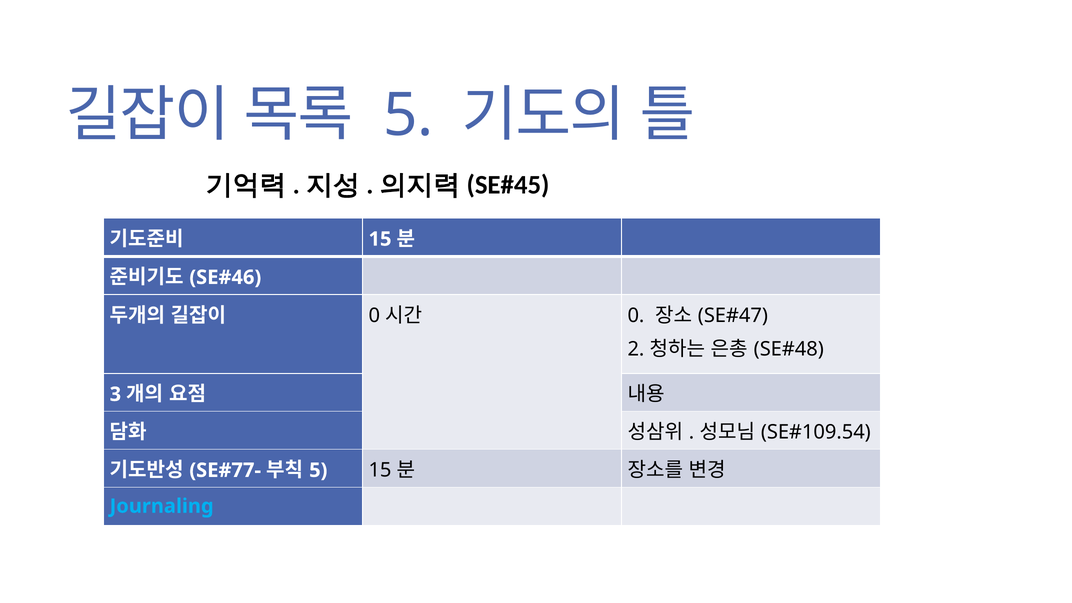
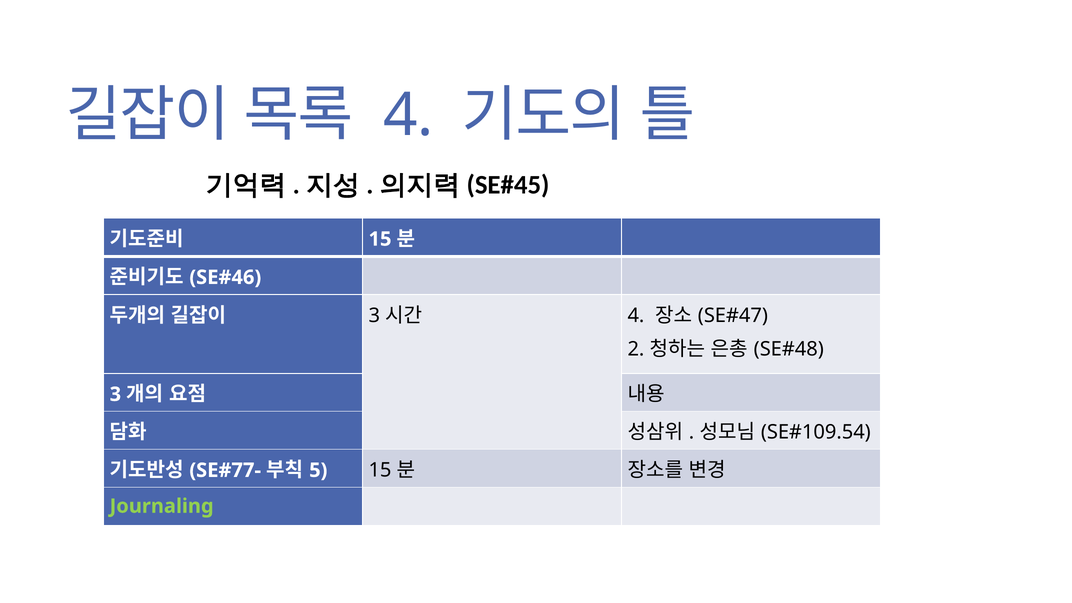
5 at (408, 115): 5 -> 4
0 at (374, 316): 0 -> 3
0 at (636, 316): 0 -> 4
Journaling colour: light blue -> light green
